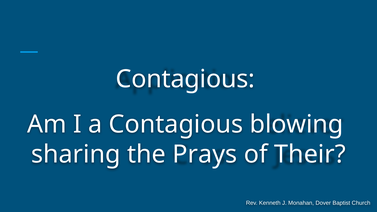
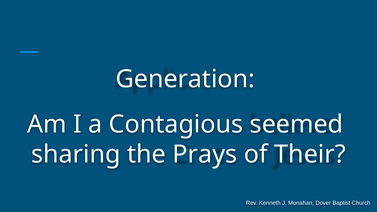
Contagious at (185, 79): Contagious -> Generation
blowing: blowing -> seemed
